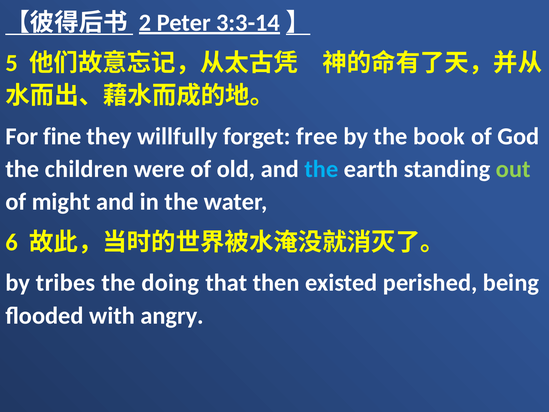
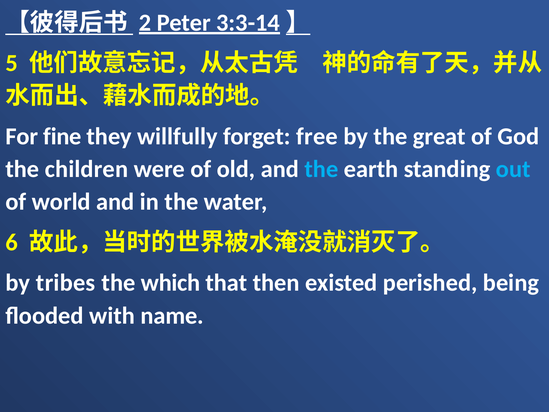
book: book -> great
out colour: light green -> light blue
might: might -> world
doing: doing -> which
angry: angry -> name
